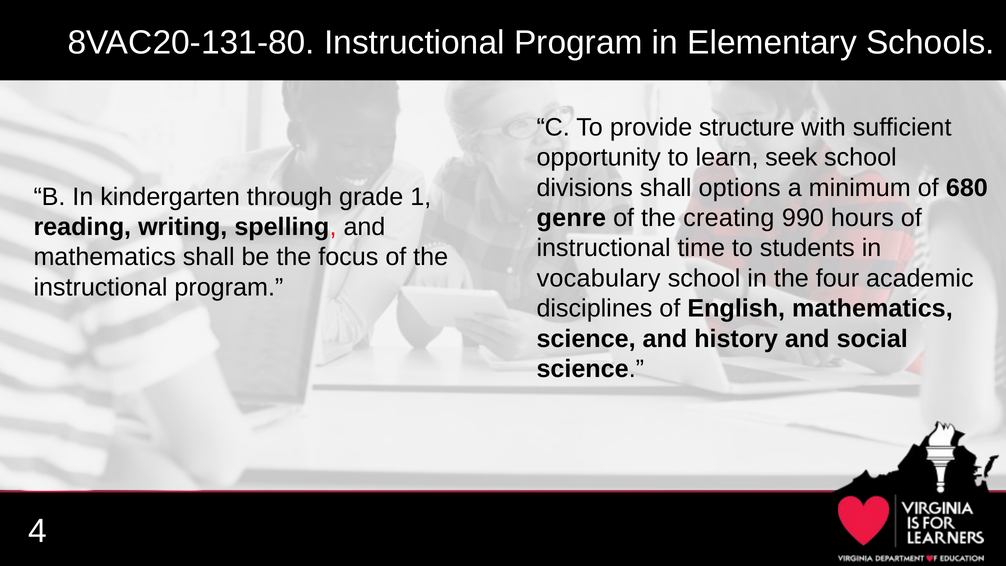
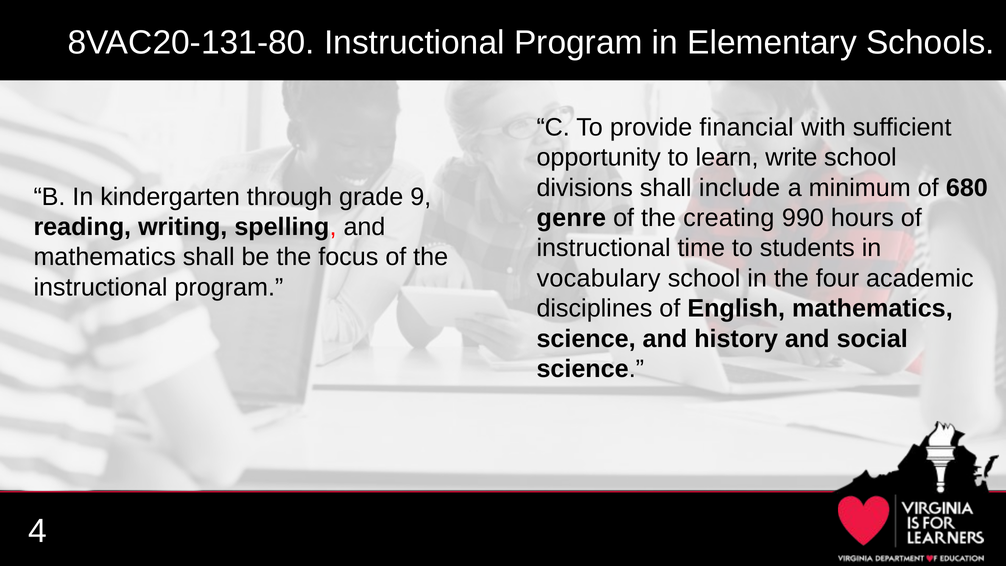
structure: structure -> financial
seek: seek -> write
options: options -> include
1: 1 -> 9
